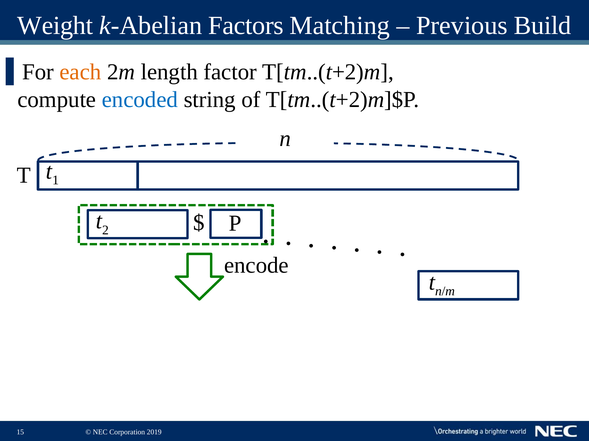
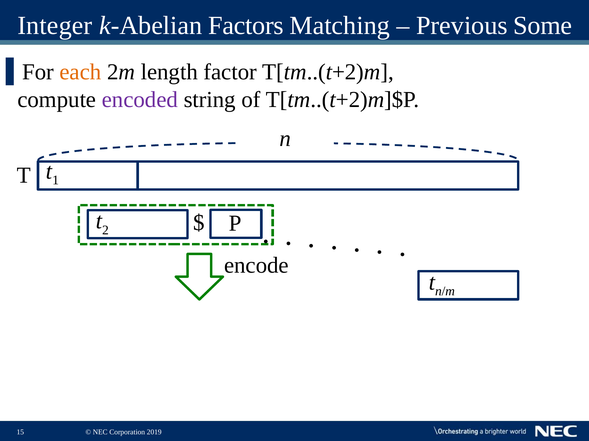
Weight: Weight -> Integer
Build: Build -> Some
encoded colour: blue -> purple
